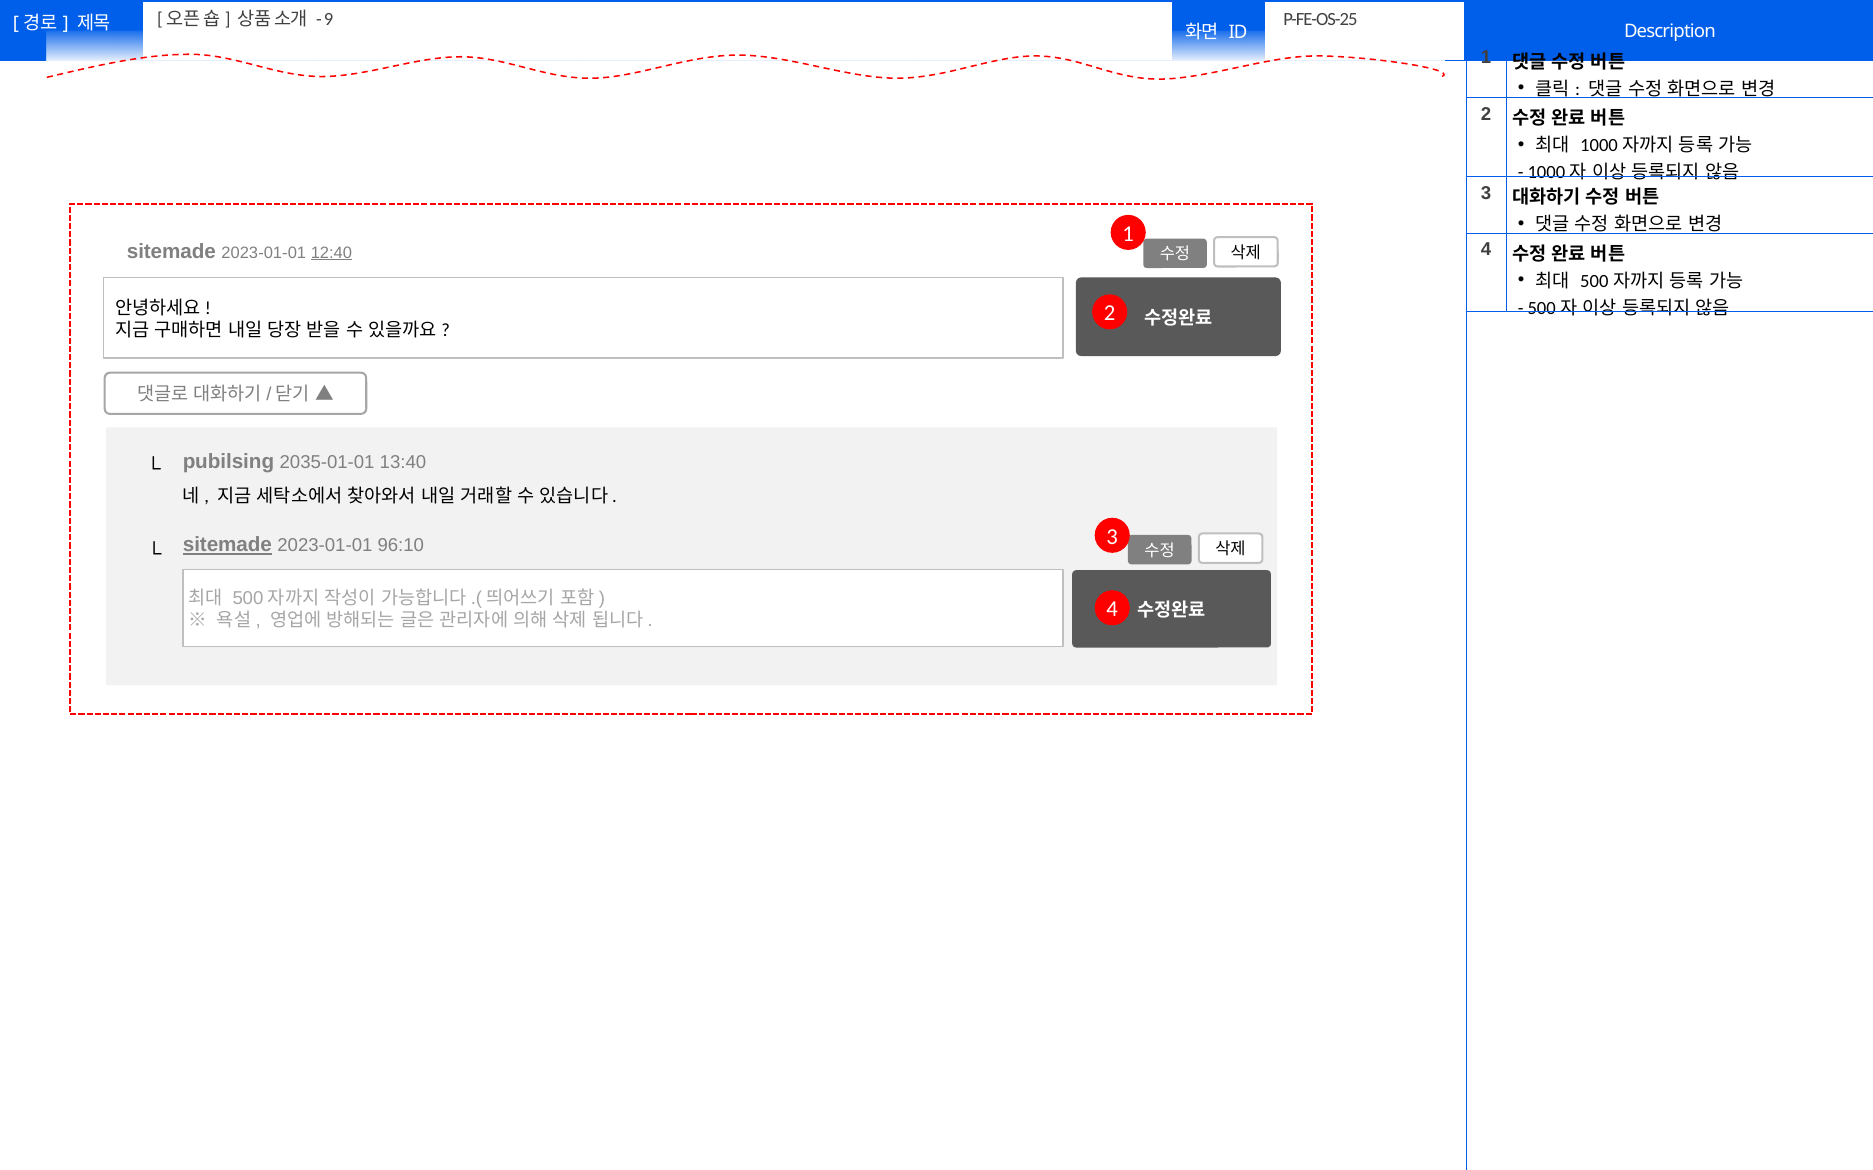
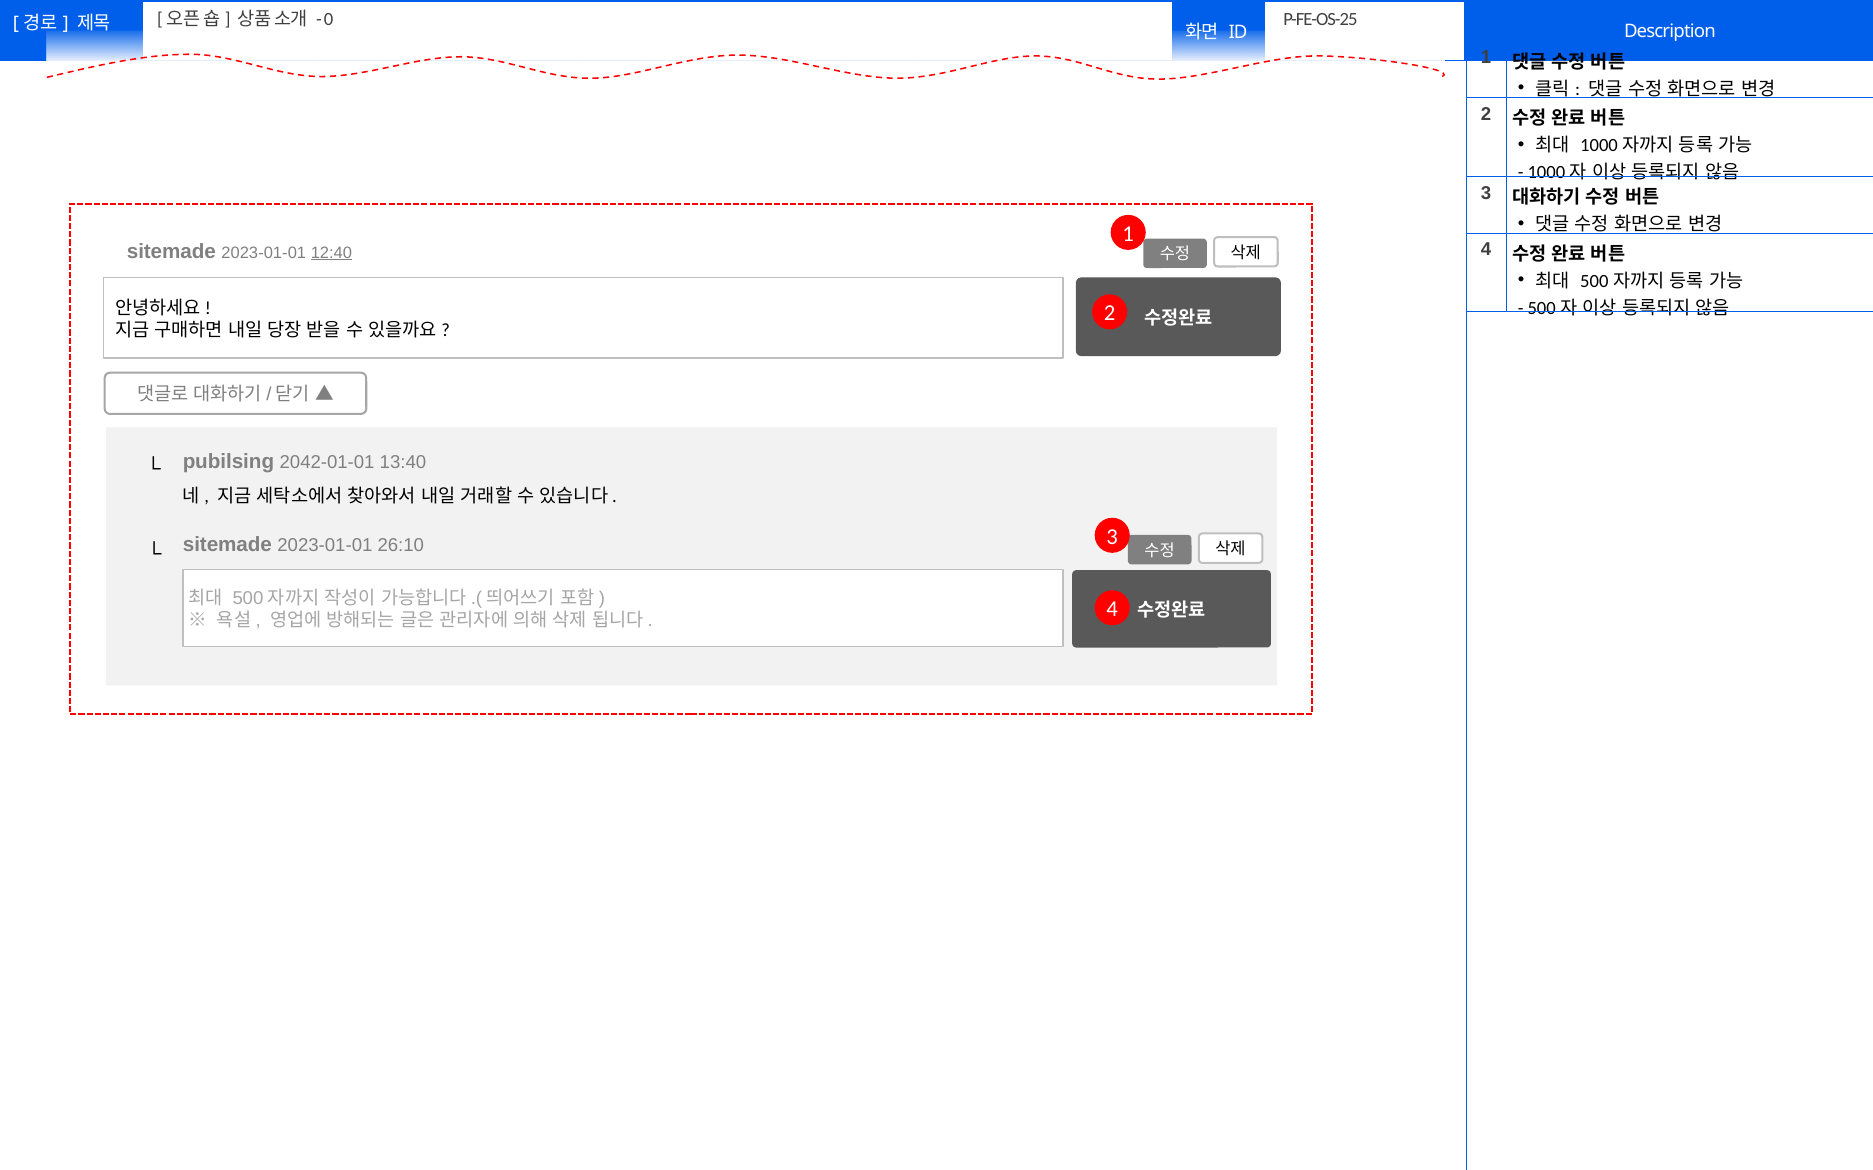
9: 9 -> 0
2035-01-01: 2035-01-01 -> 2042-01-01
sitemade at (227, 545) underline: present -> none
96:10: 96:10 -> 26:10
